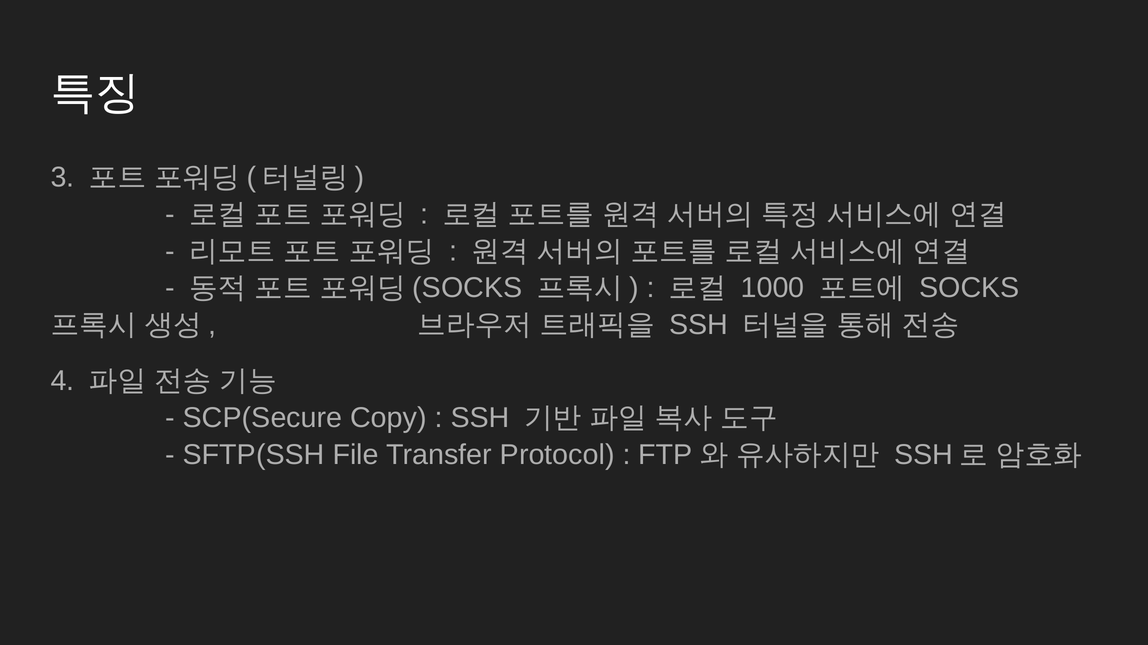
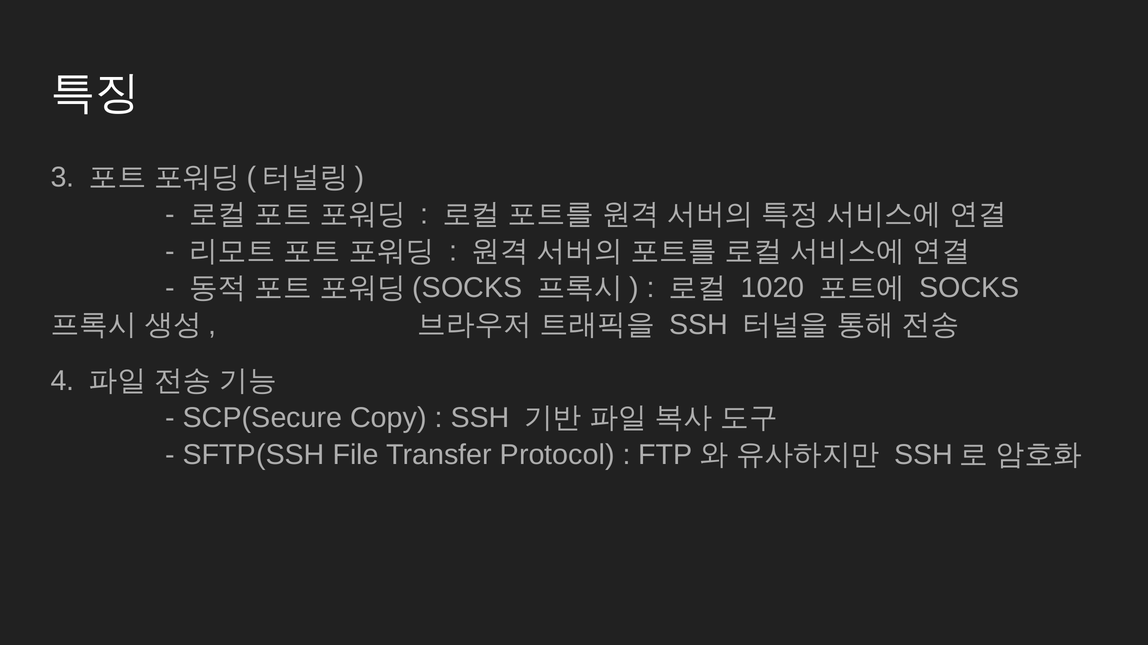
1000: 1000 -> 1020
